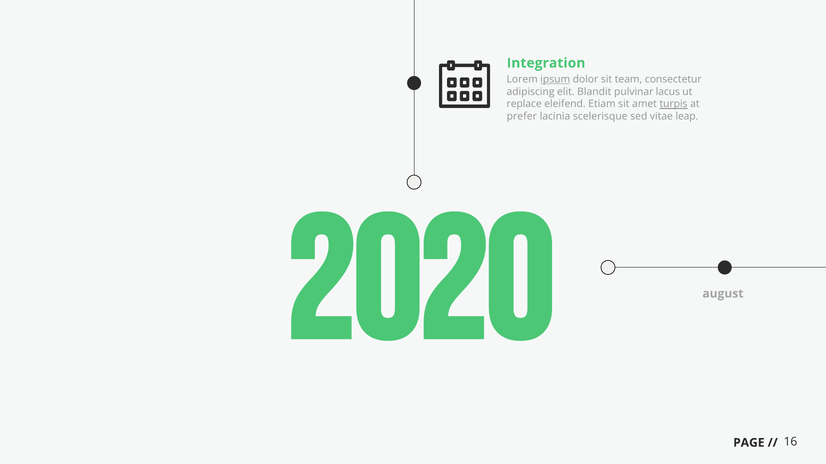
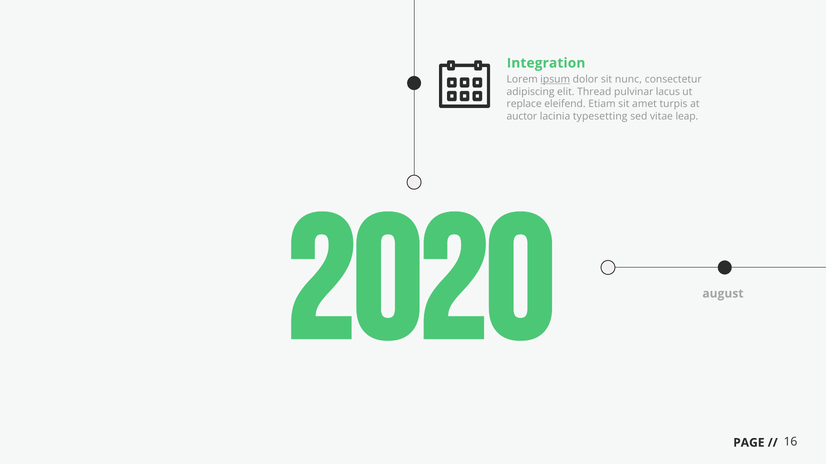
team: team -> nunc
Blandit: Blandit -> Thread
turpis underline: present -> none
prefer: prefer -> auctor
scelerisque: scelerisque -> typesetting
